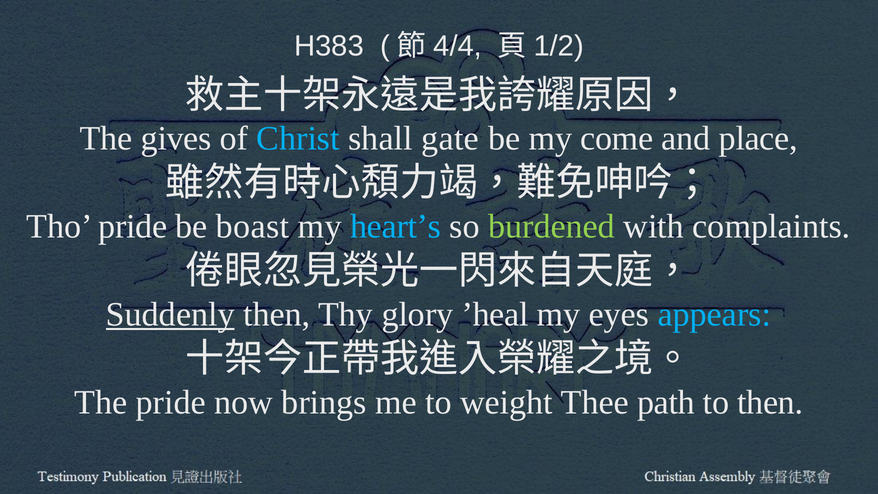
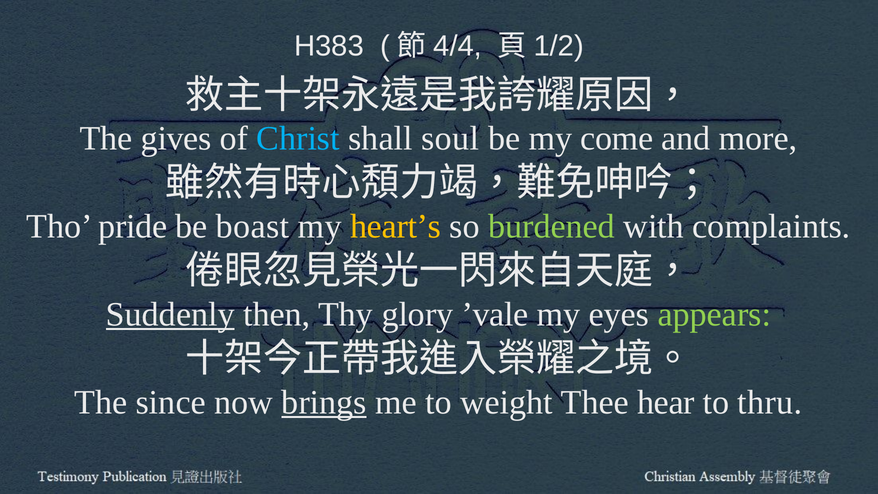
gate: gate -> soul
place: place -> more
heart’s colour: light blue -> yellow
’heal: ’heal -> ’vale
appears colour: light blue -> light green
The pride: pride -> since
brings underline: none -> present
path: path -> hear
to then: then -> thru
